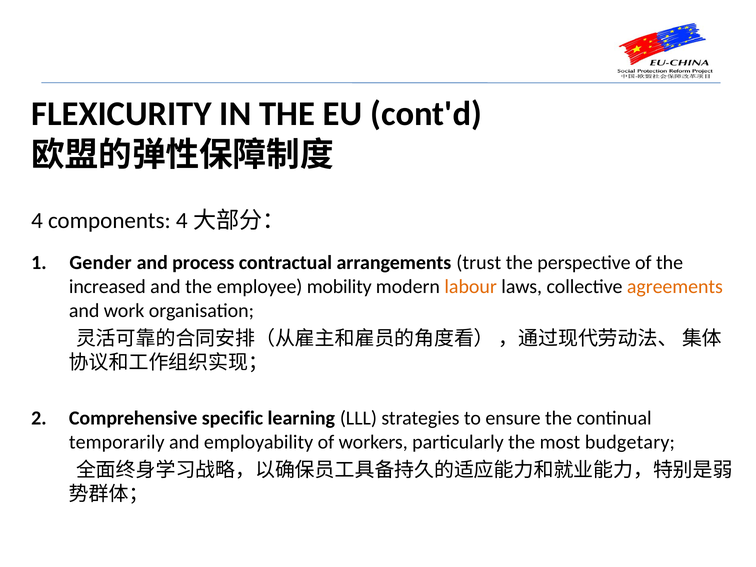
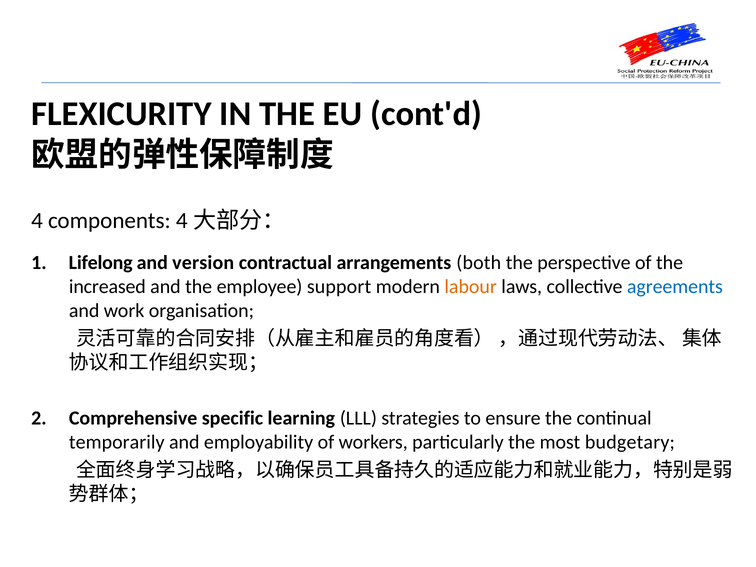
Gender: Gender -> Lifelong
process: process -> version
trust: trust -> both
mobility: mobility -> support
agreements colour: orange -> blue
